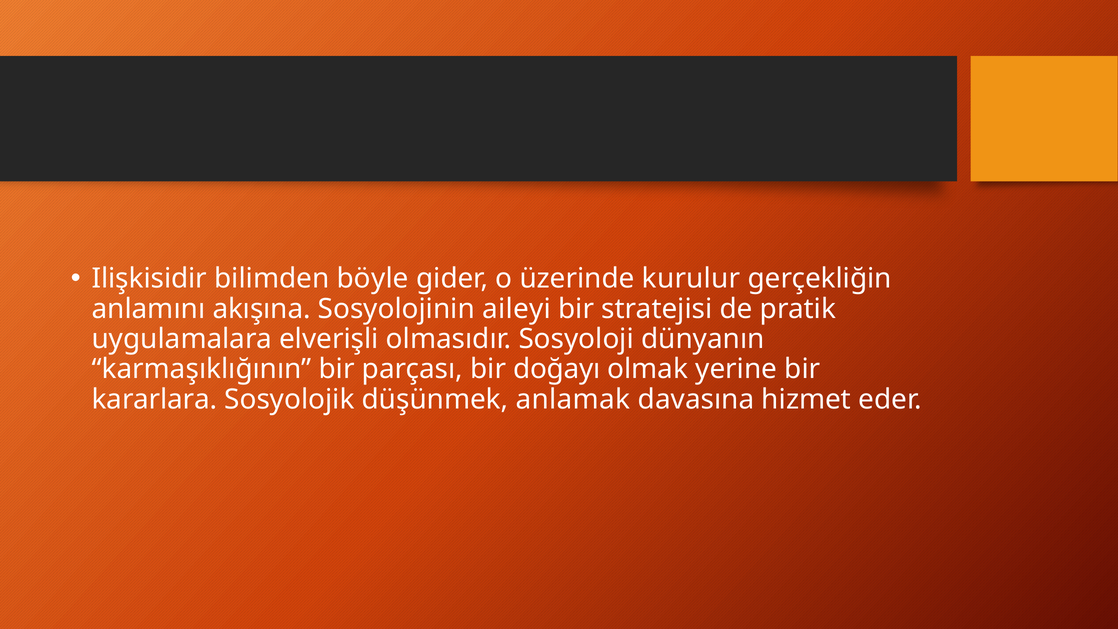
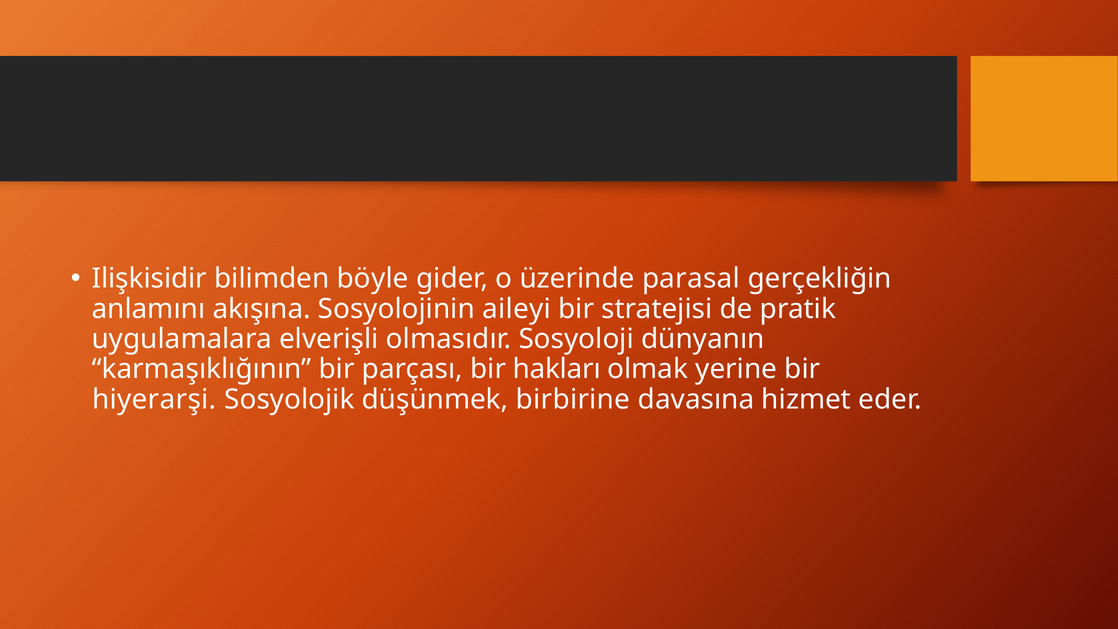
kurulur: kurulur -> parasal
doğayı: doğayı -> hakları
kararlara: kararlara -> hiyerarşi
anlamak: anlamak -> birbirine
